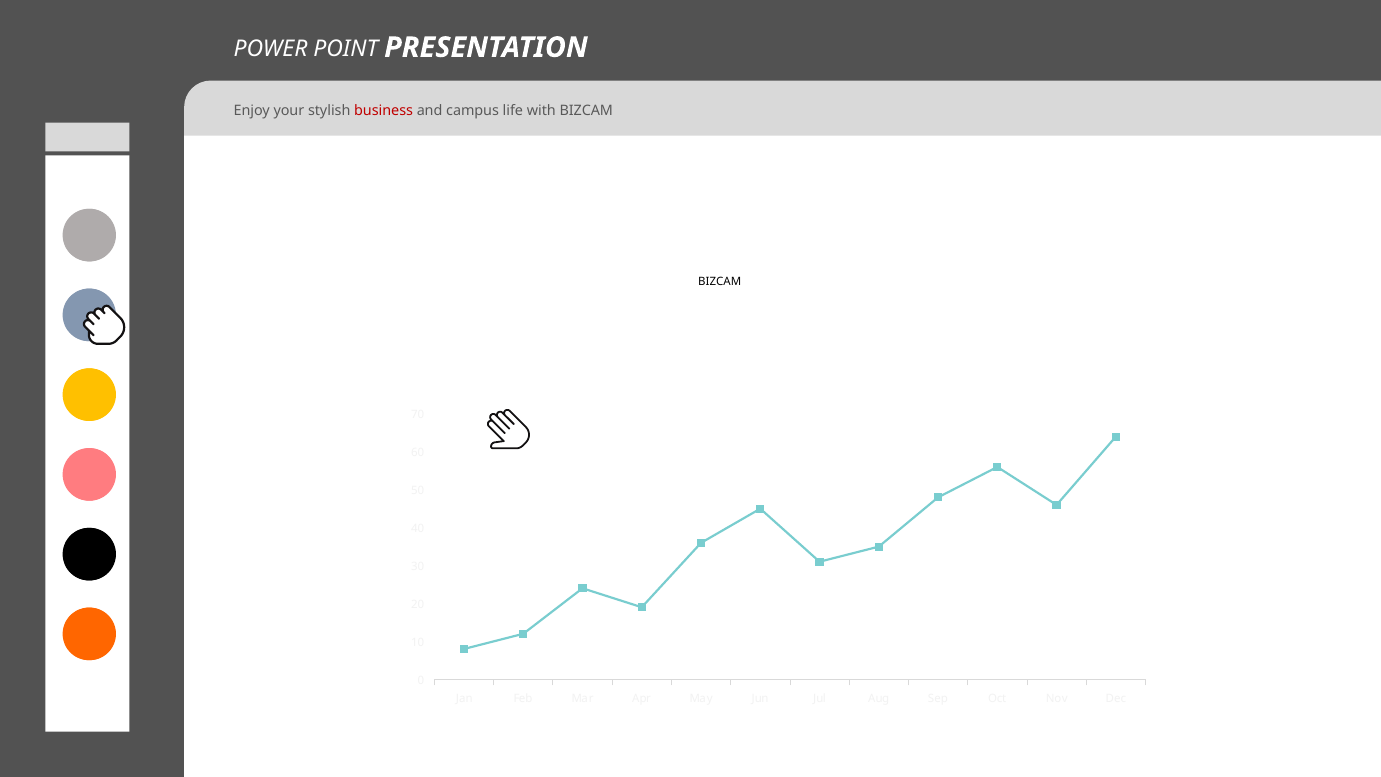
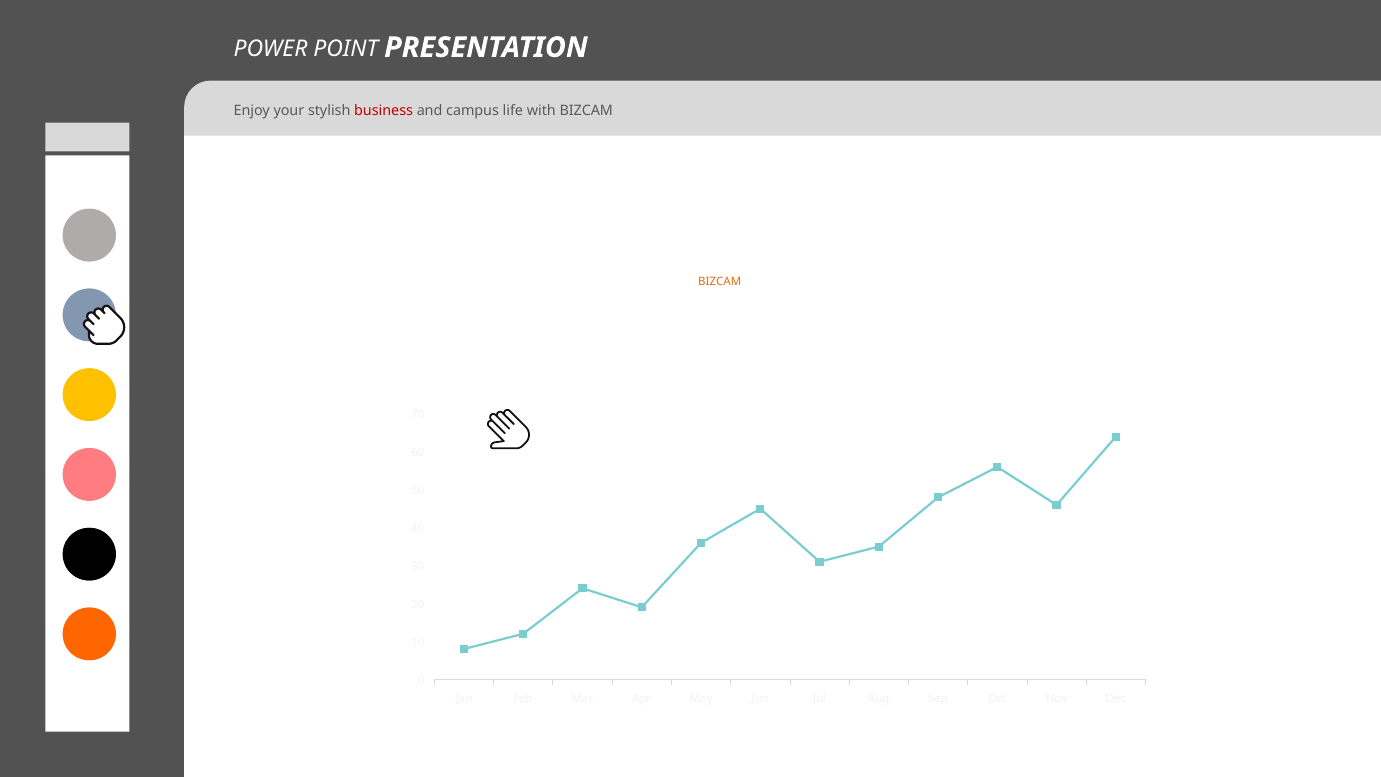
BIZCAM at (720, 282) colour: black -> orange
